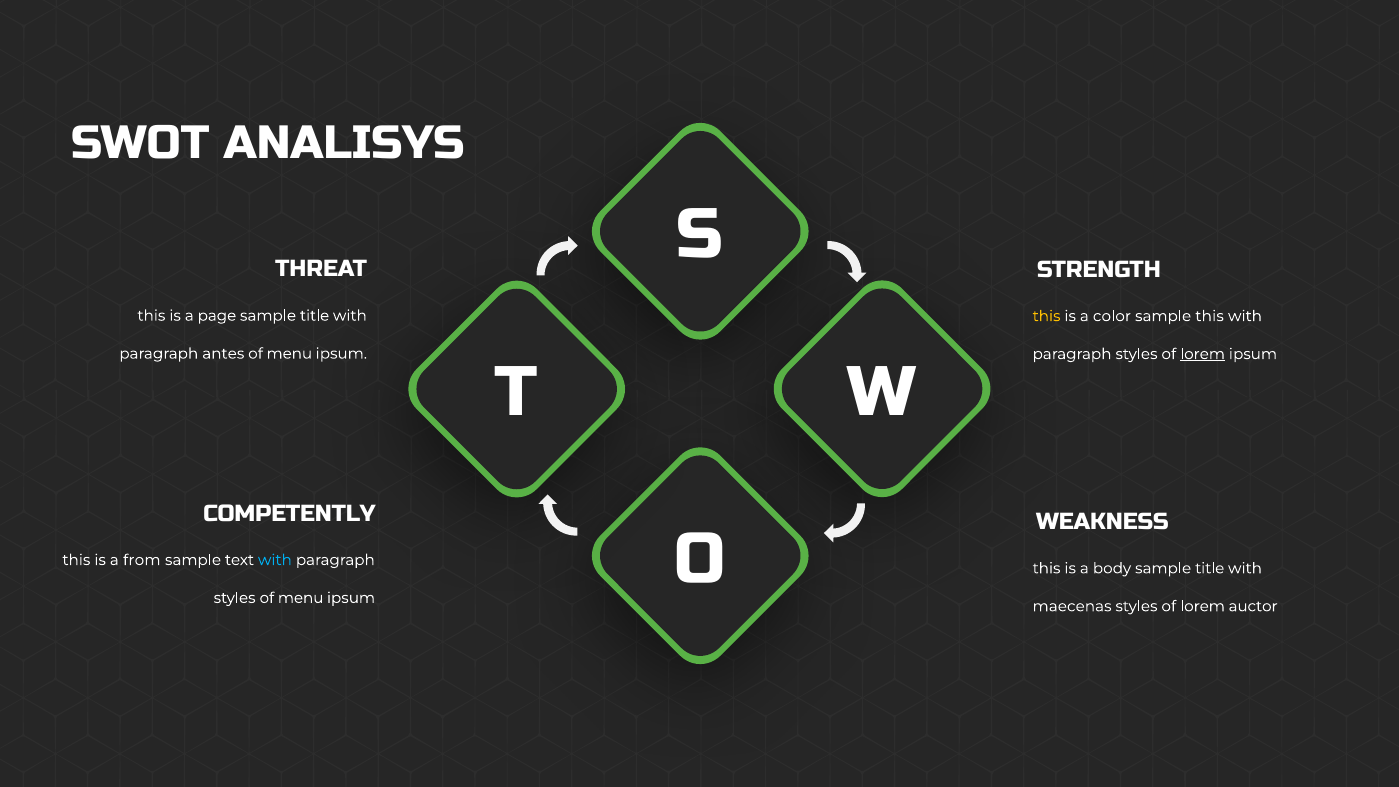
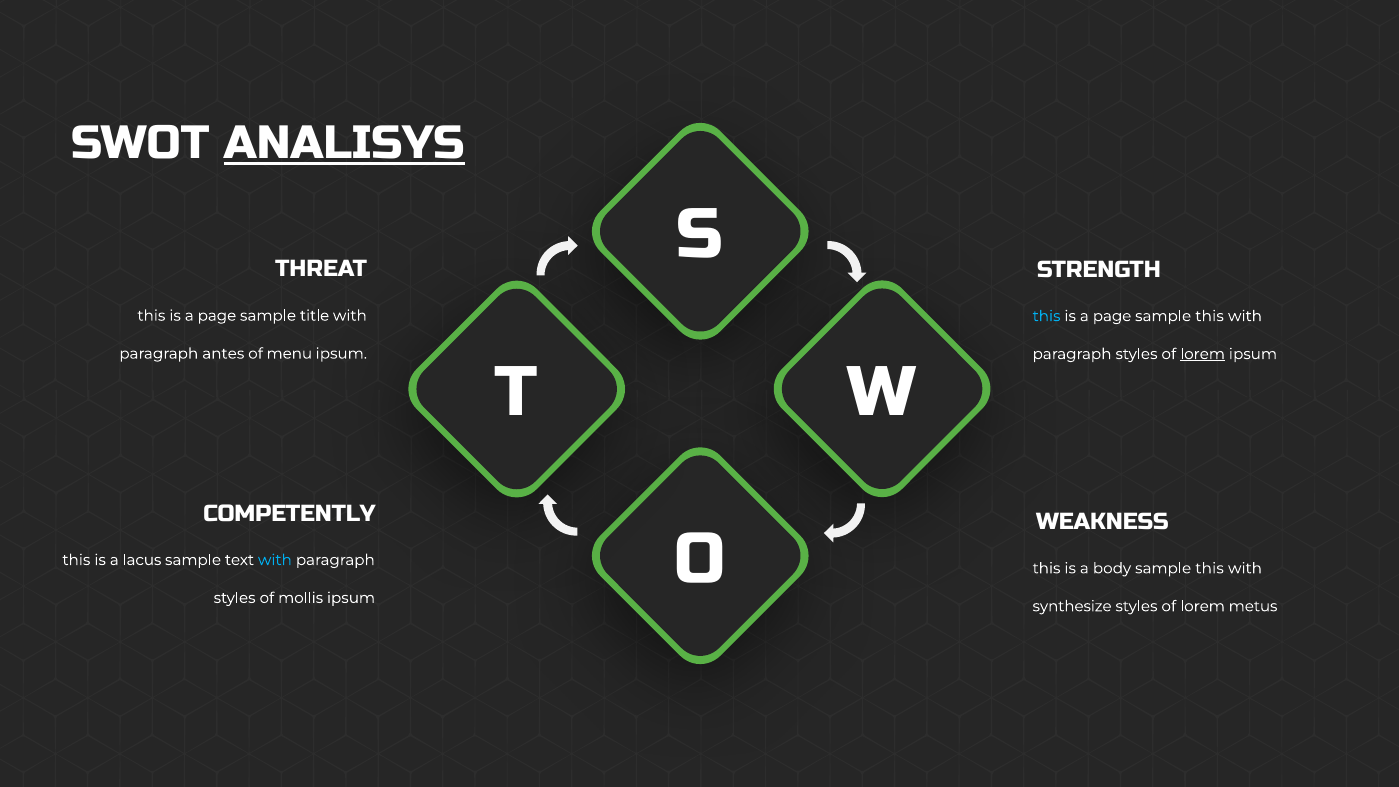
ANALISYS underline: none -> present
this at (1047, 316) colour: yellow -> light blue
color at (1112, 316): color -> page
from: from -> lacus
body sample title: title -> this
styles of menu: menu -> mollis
maecenas: maecenas -> synthesize
auctor: auctor -> metus
